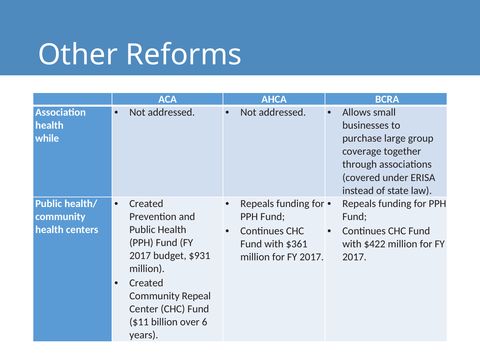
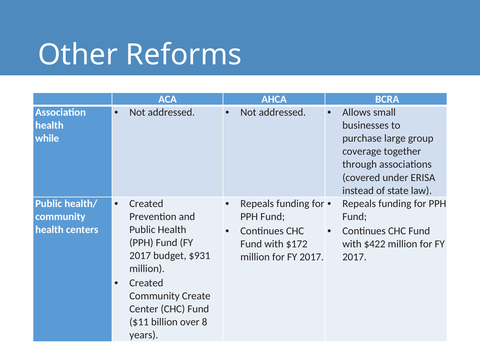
$361: $361 -> $172
Repeal: Repeal -> Create
6: 6 -> 8
